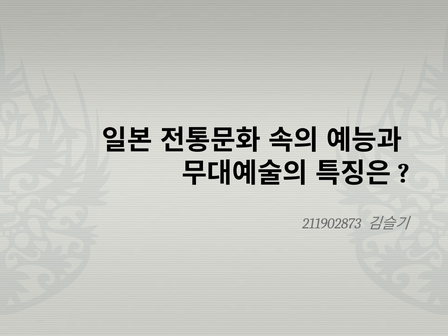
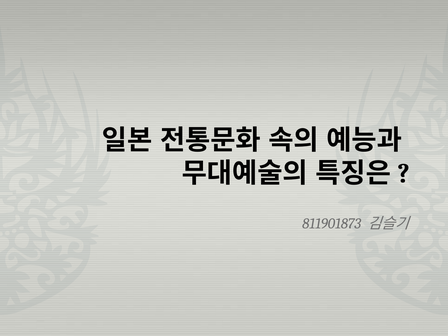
211902873: 211902873 -> 811901873
